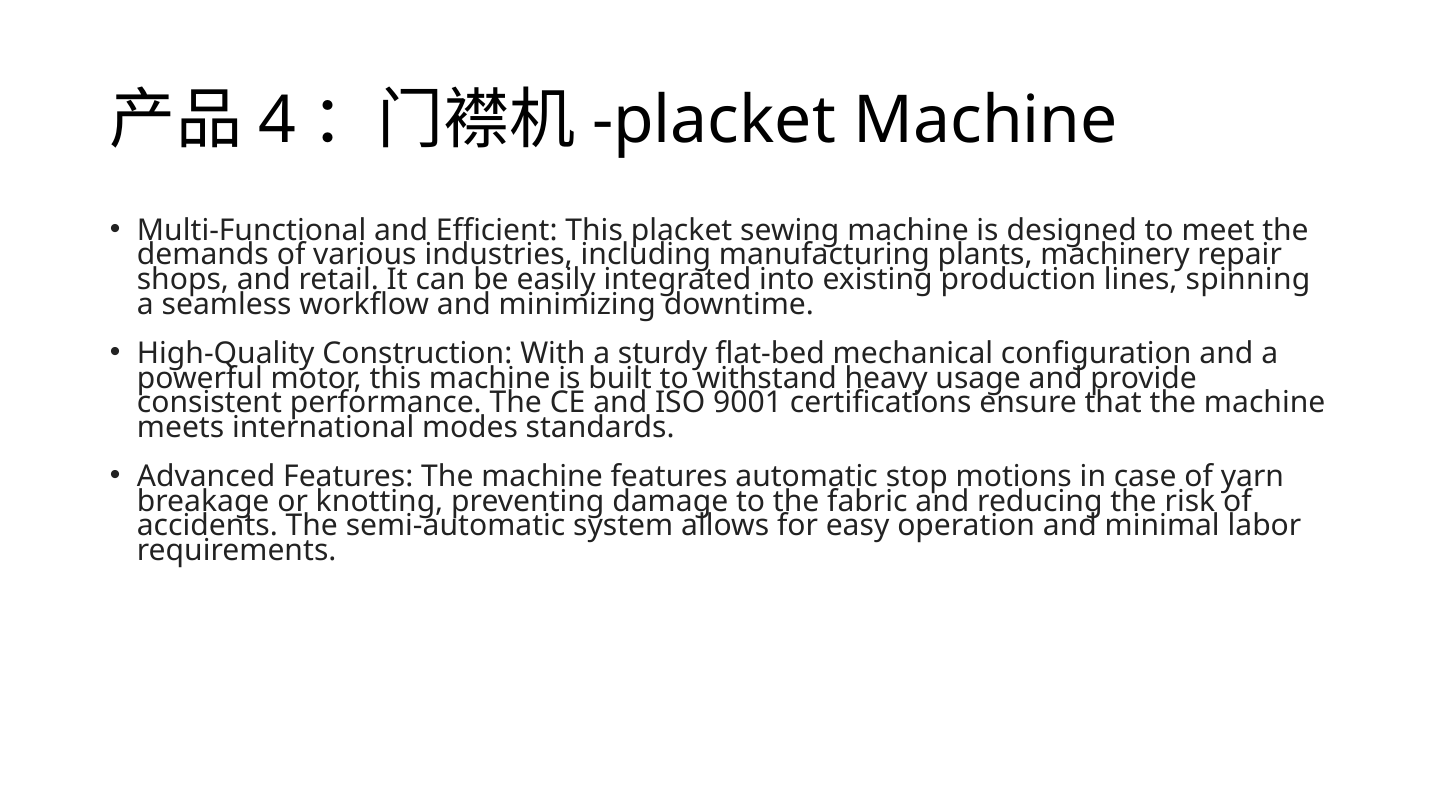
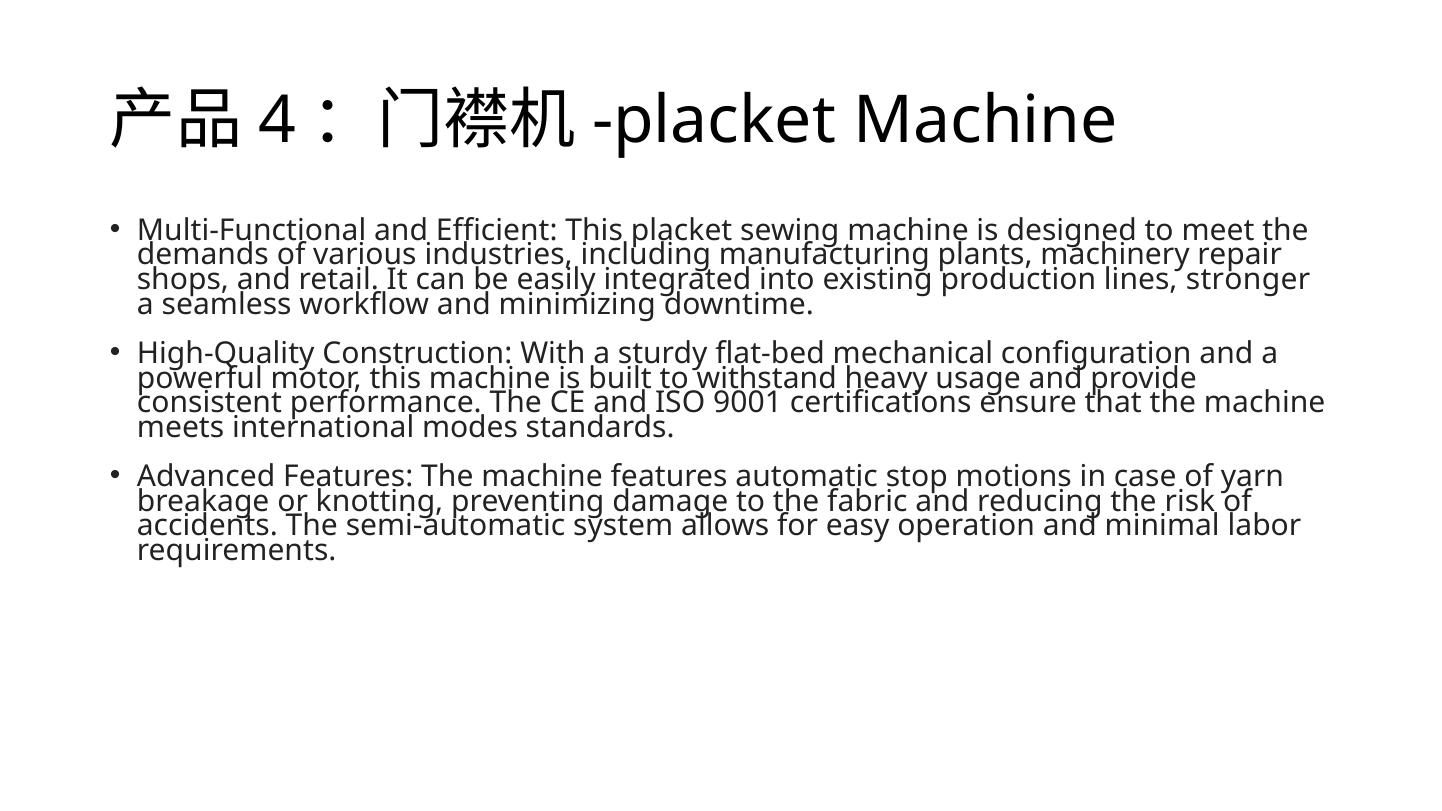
spinning: spinning -> stronger
